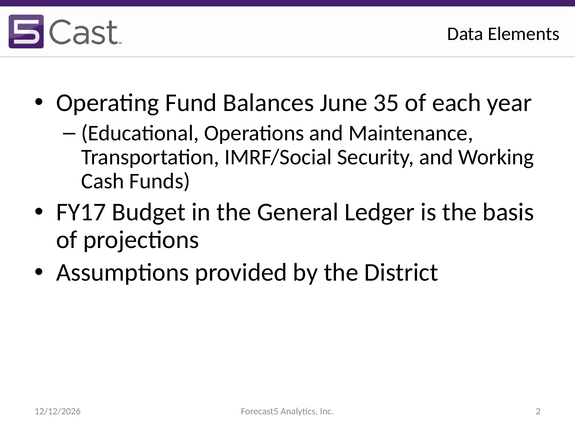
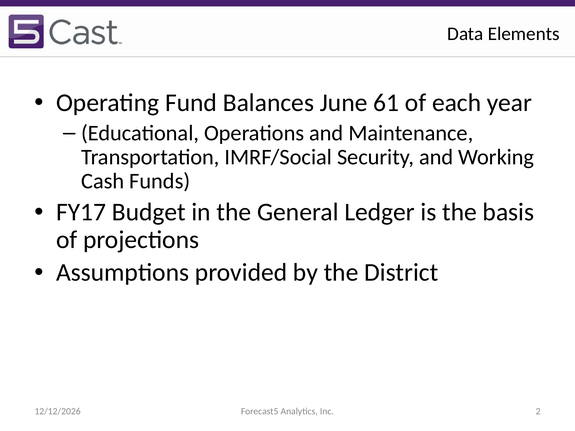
35: 35 -> 61
